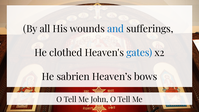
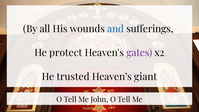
clothed: clothed -> protect
gates colour: blue -> purple
sabrien: sabrien -> trusted
bows: bows -> giant
